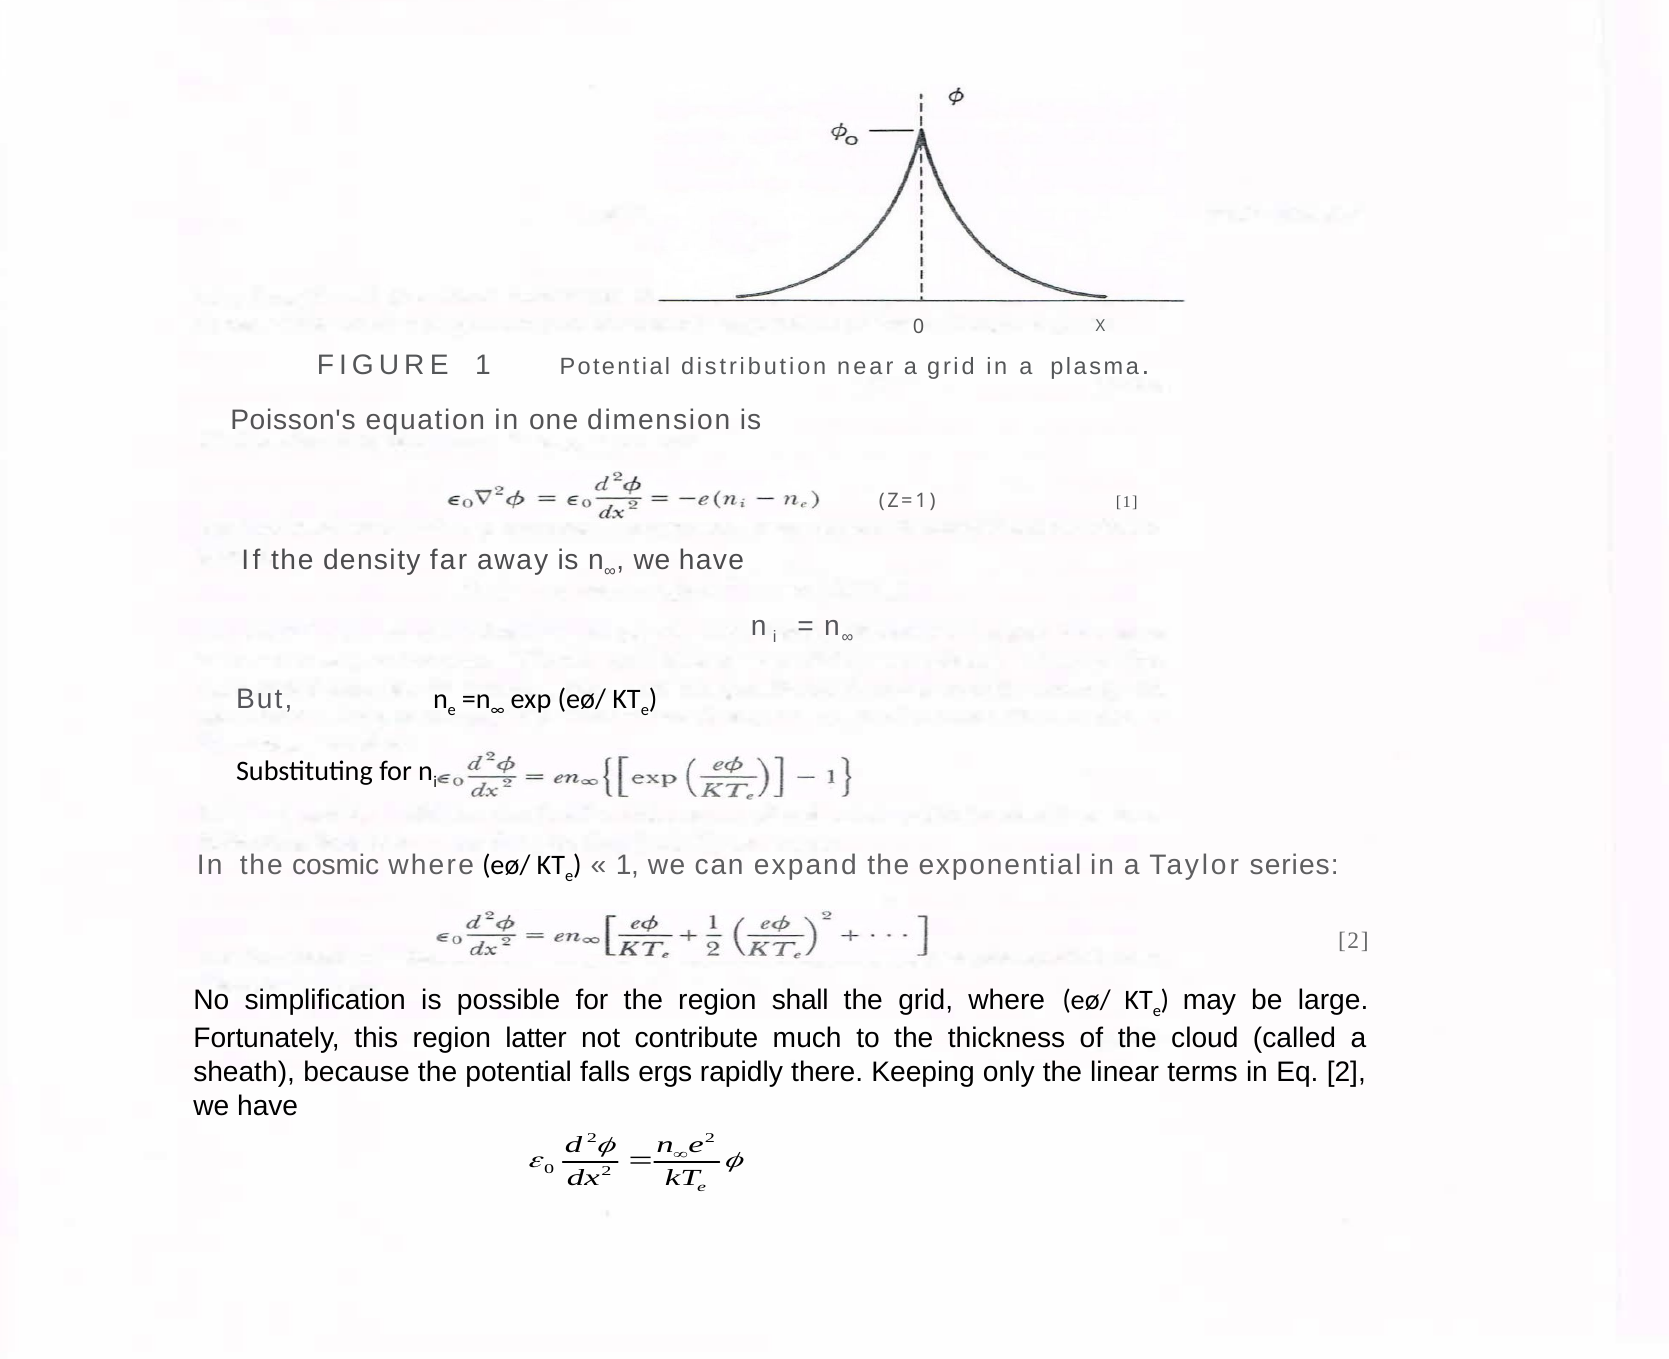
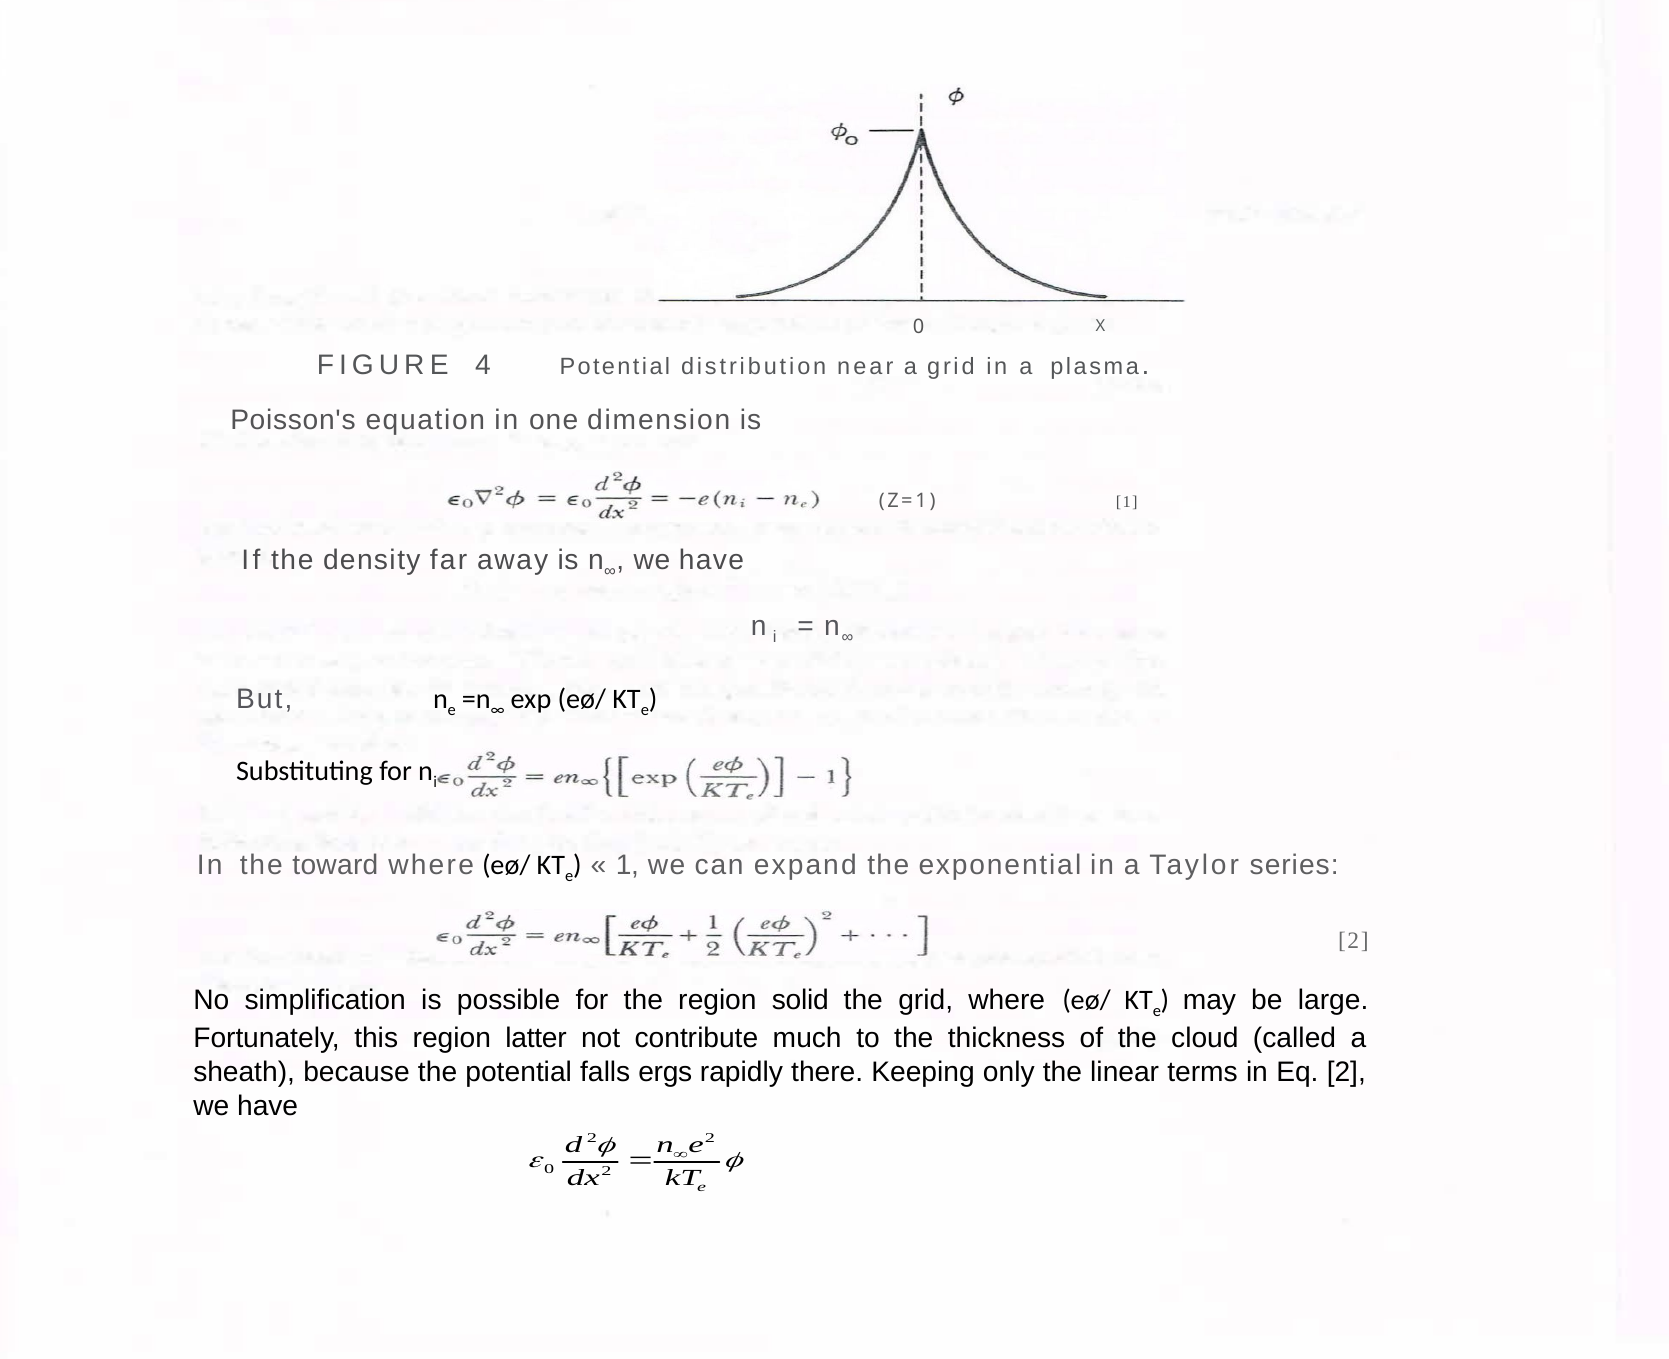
FIGURE 1: 1 -> 4
cosmic: cosmic -> toward
shall: shall -> solid
